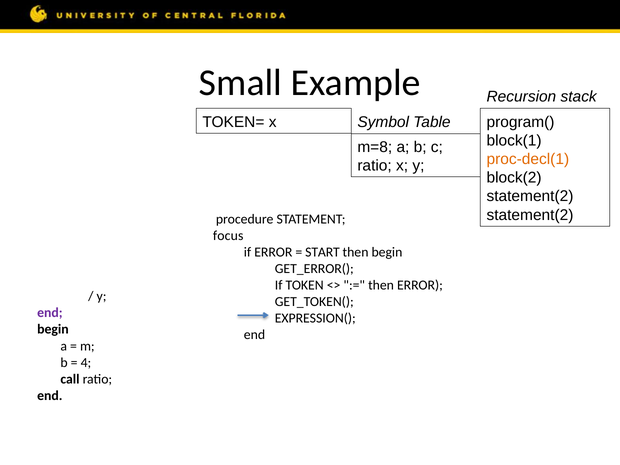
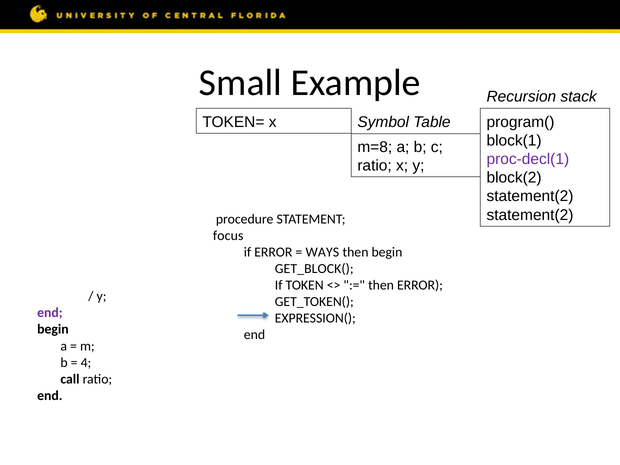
proc-decl(1 colour: orange -> purple
START: START -> WAYS
GET_ERROR(: GET_ERROR( -> GET_BLOCK(
